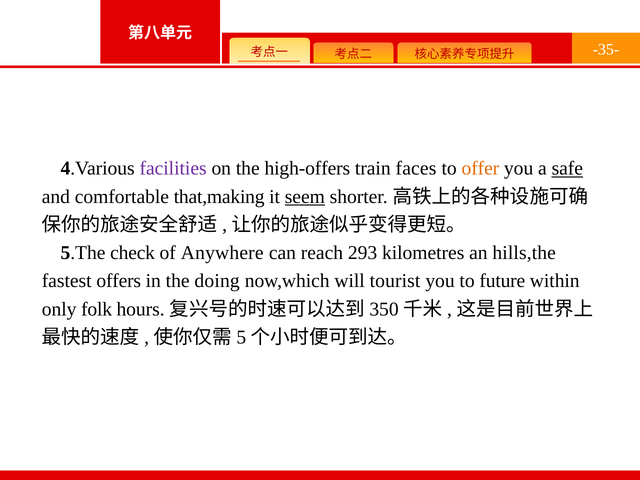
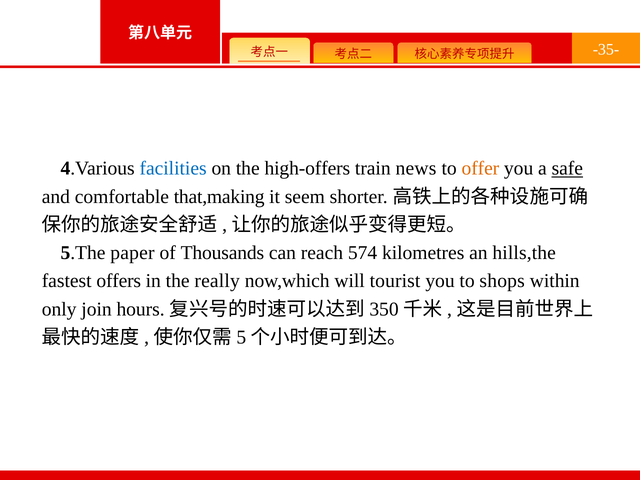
facilities colour: purple -> blue
faces: faces -> news
seem underline: present -> none
check: check -> paper
Anywhere: Anywhere -> Thousands
293: 293 -> 574
doing: doing -> really
future: future -> shops
folk: folk -> join
